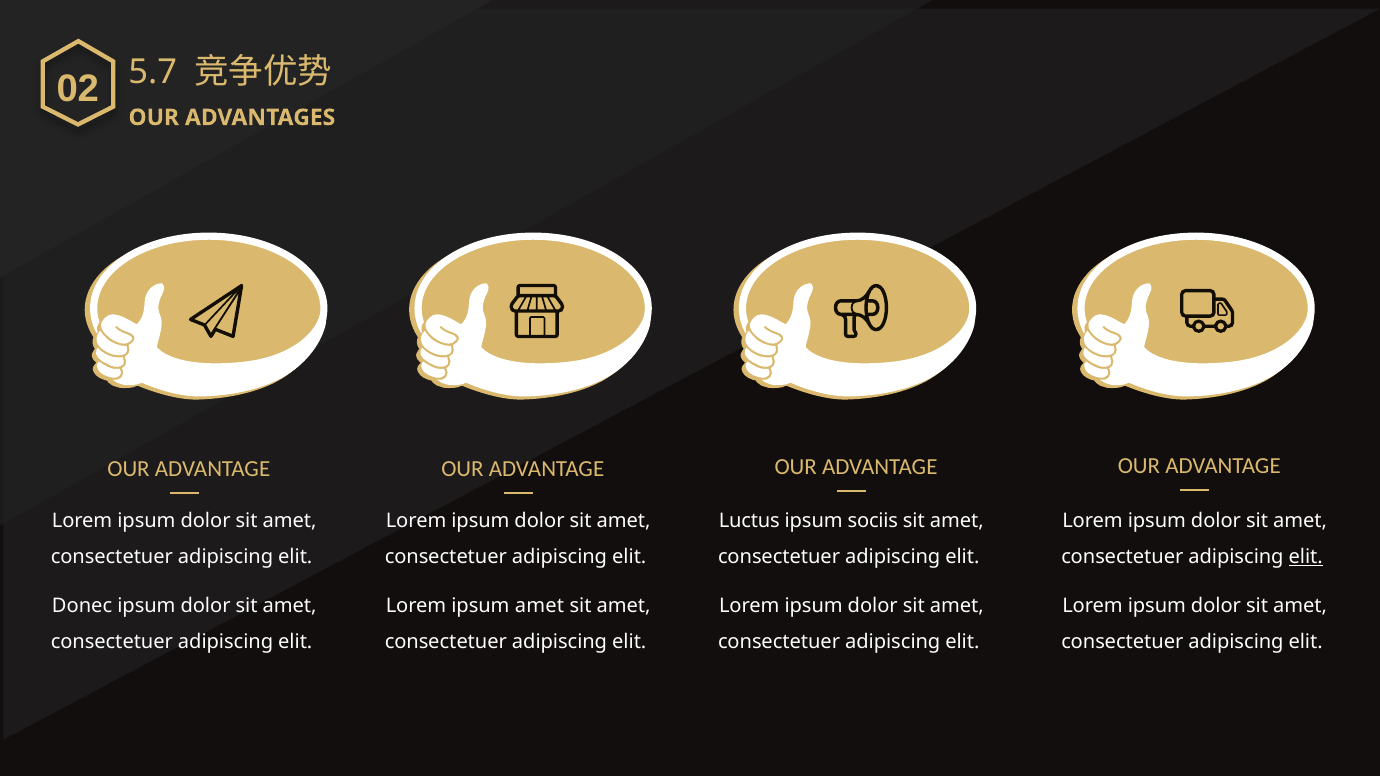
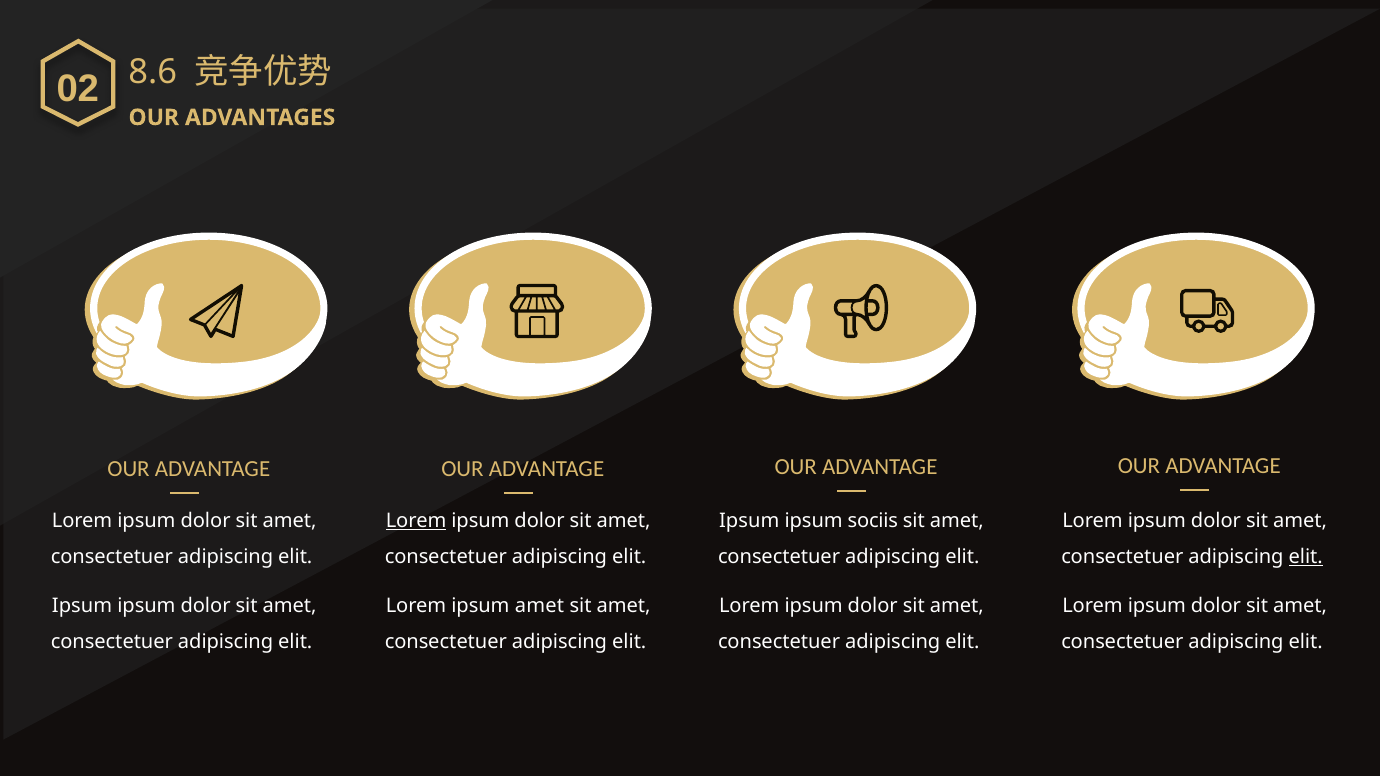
5.7: 5.7 -> 8.6
Lorem at (416, 521) underline: none -> present
Luctus at (749, 521): Luctus -> Ipsum
Donec at (82, 606): Donec -> Ipsum
